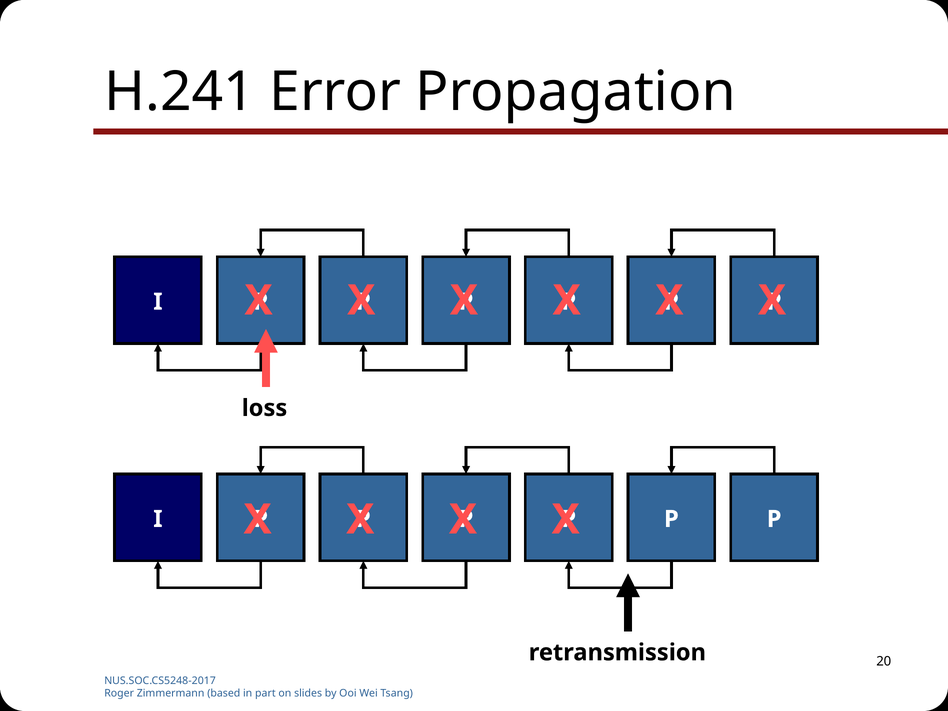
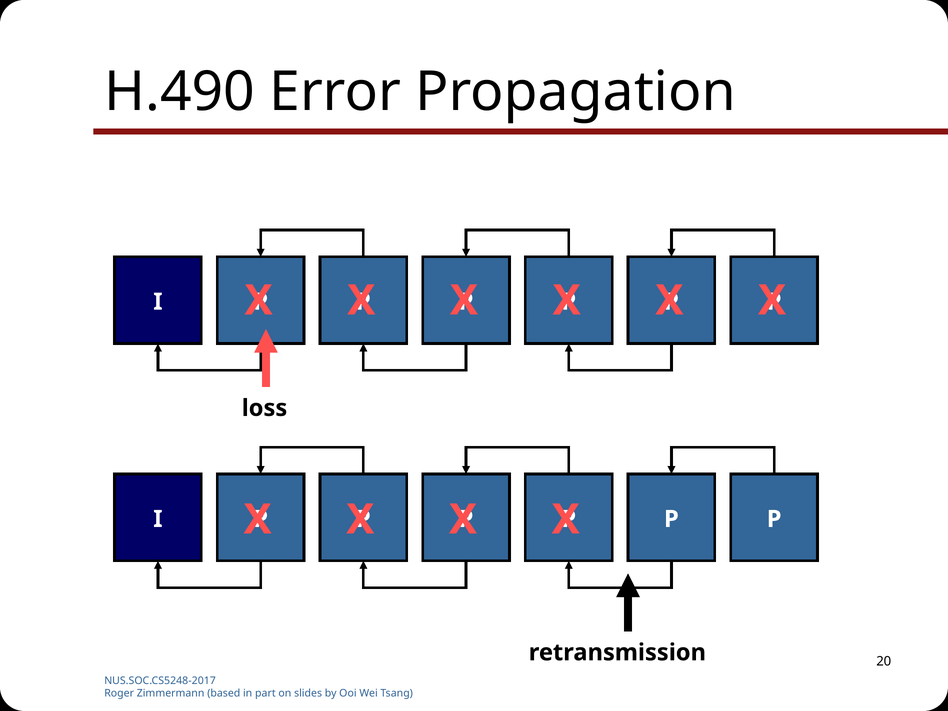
H.241: H.241 -> H.490
